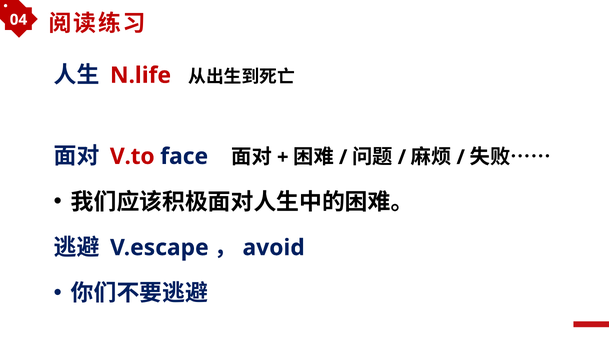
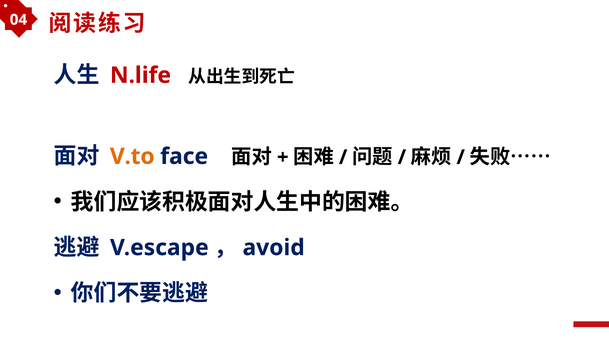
V.to colour: red -> orange
